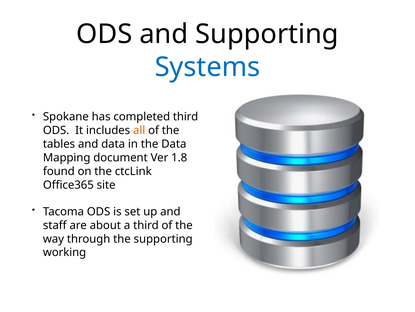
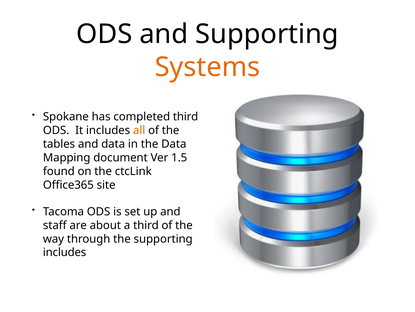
Systems colour: blue -> orange
1.8: 1.8 -> 1.5
working at (65, 252): working -> includes
